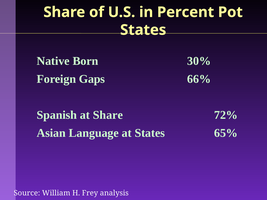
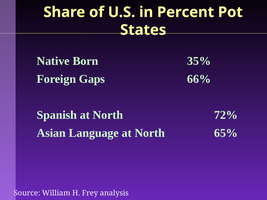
30%: 30% -> 35%
Spanish at Share: Share -> North
Language at States: States -> North
